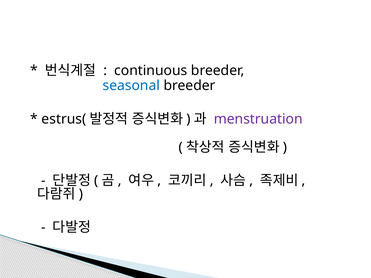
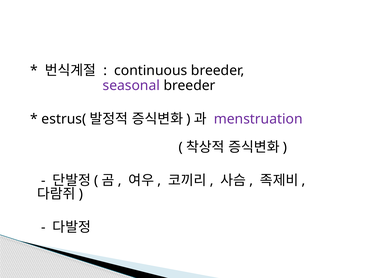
seasonal colour: blue -> purple
